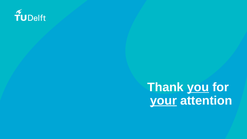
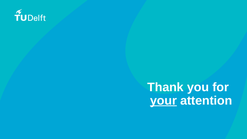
you underline: present -> none
